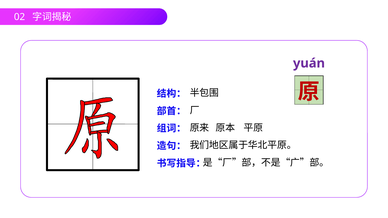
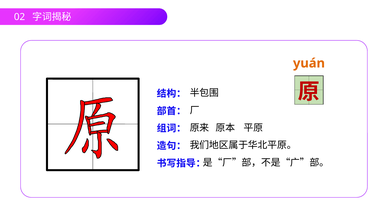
yuán colour: purple -> orange
